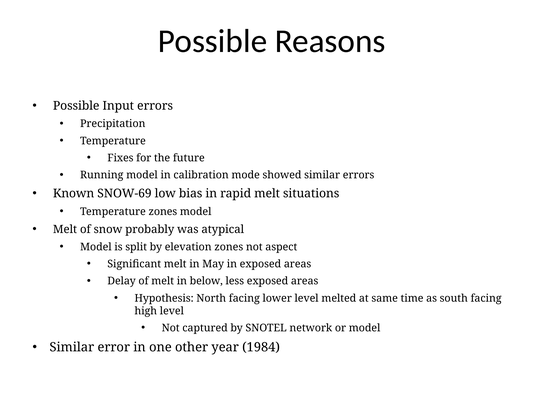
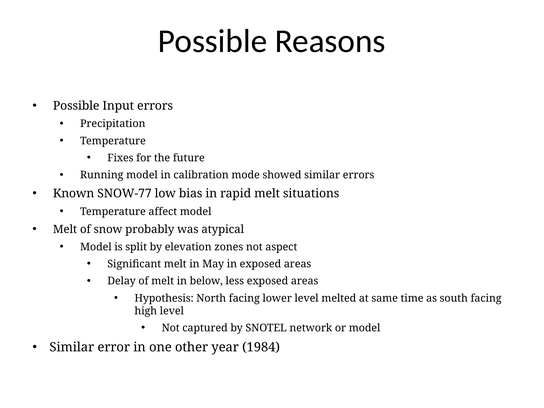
SNOW-69: SNOW-69 -> SNOW-77
Temperature zones: zones -> affect
